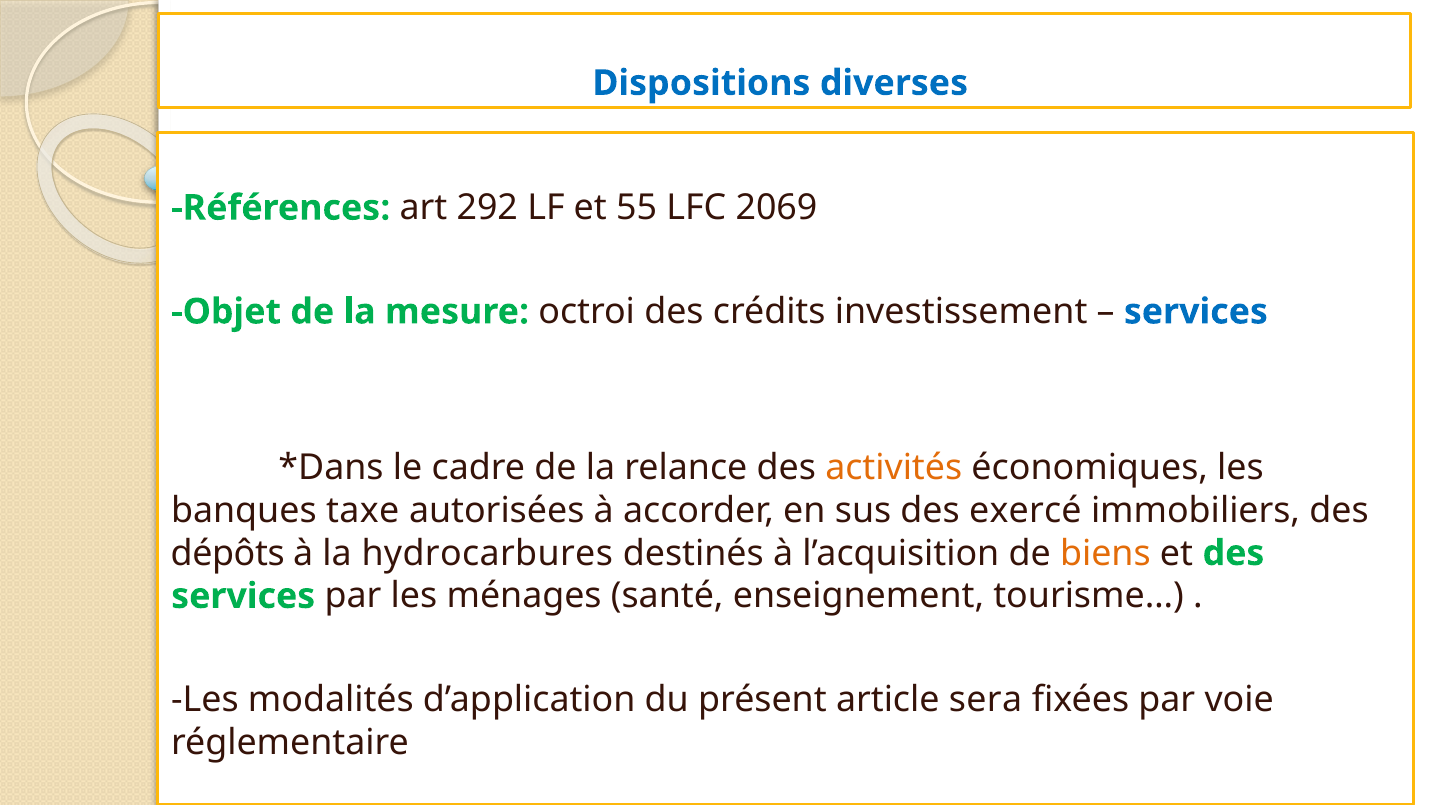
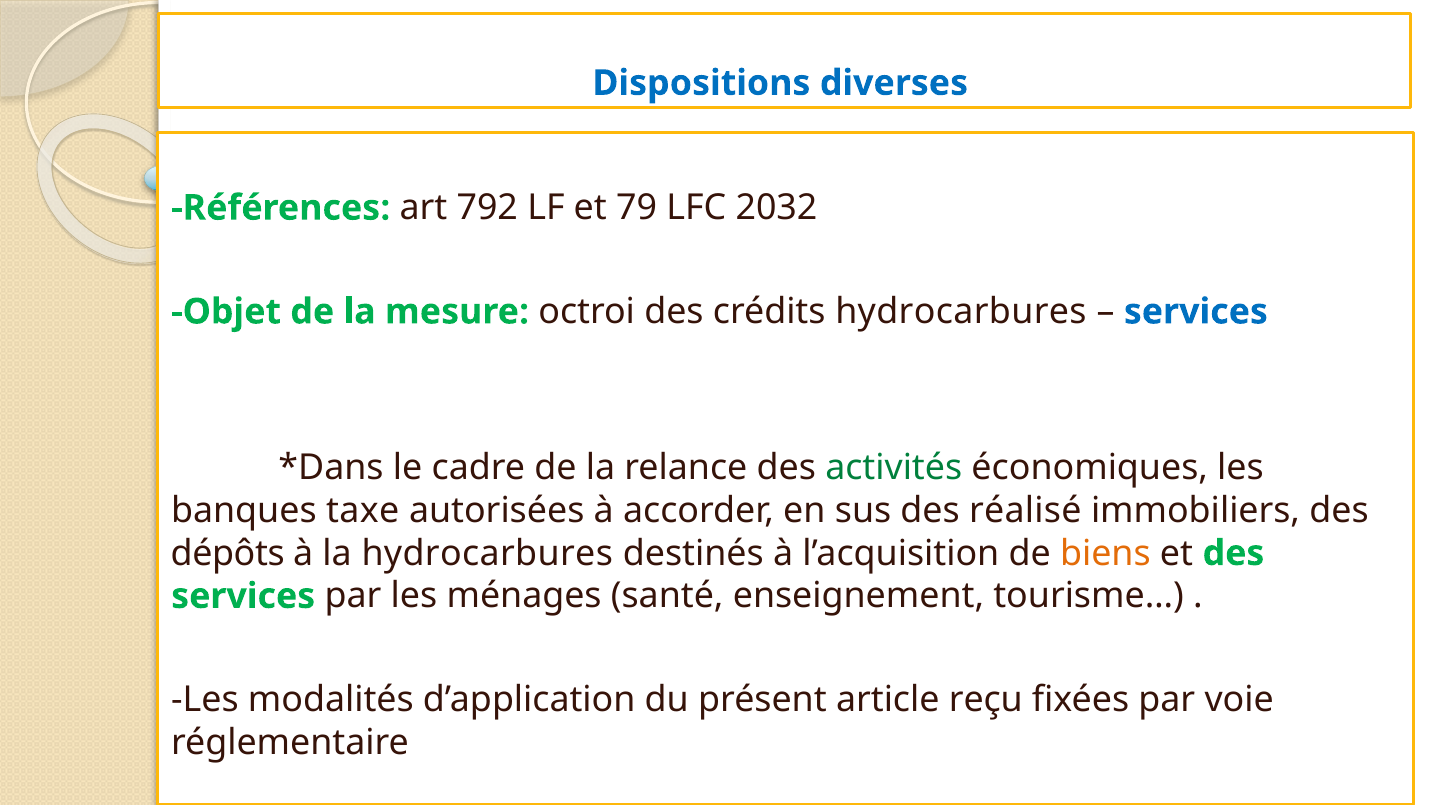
292: 292 -> 792
55: 55 -> 79
2069: 2069 -> 2032
crédits investissement: investissement -> hydrocarbures
activités colour: orange -> green
exercé: exercé -> réalisé
sera: sera -> reçu
